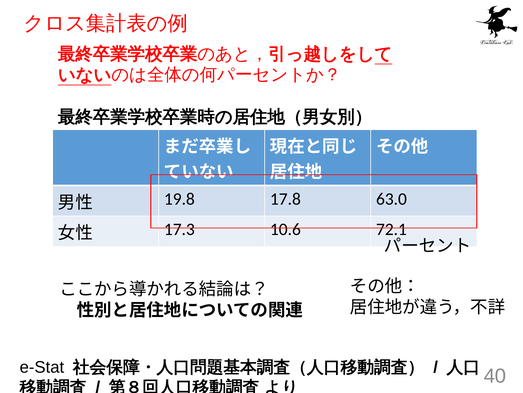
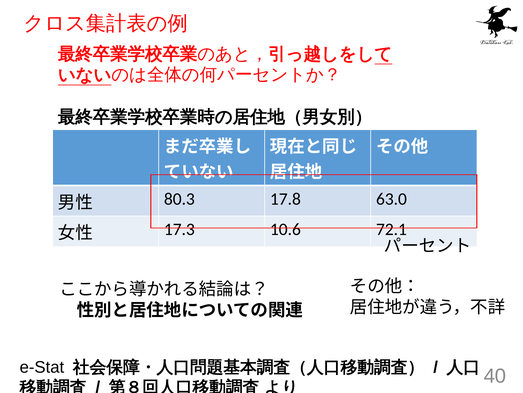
19.8: 19.8 -> 80.3
